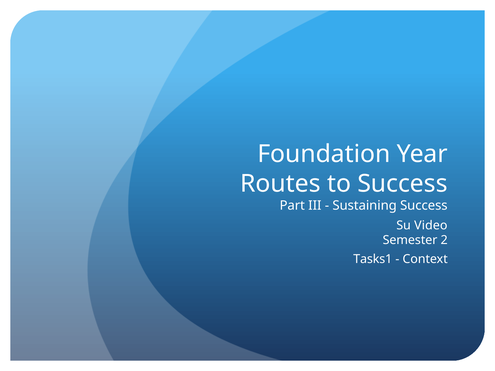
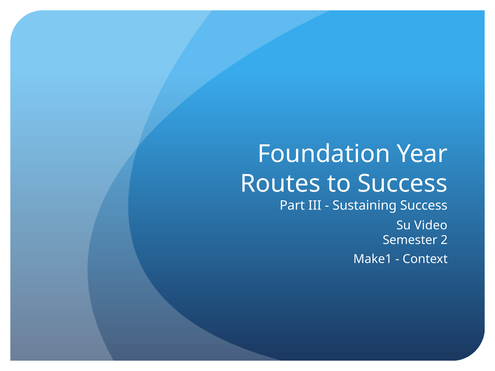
Tasks1: Tasks1 -> Make1
